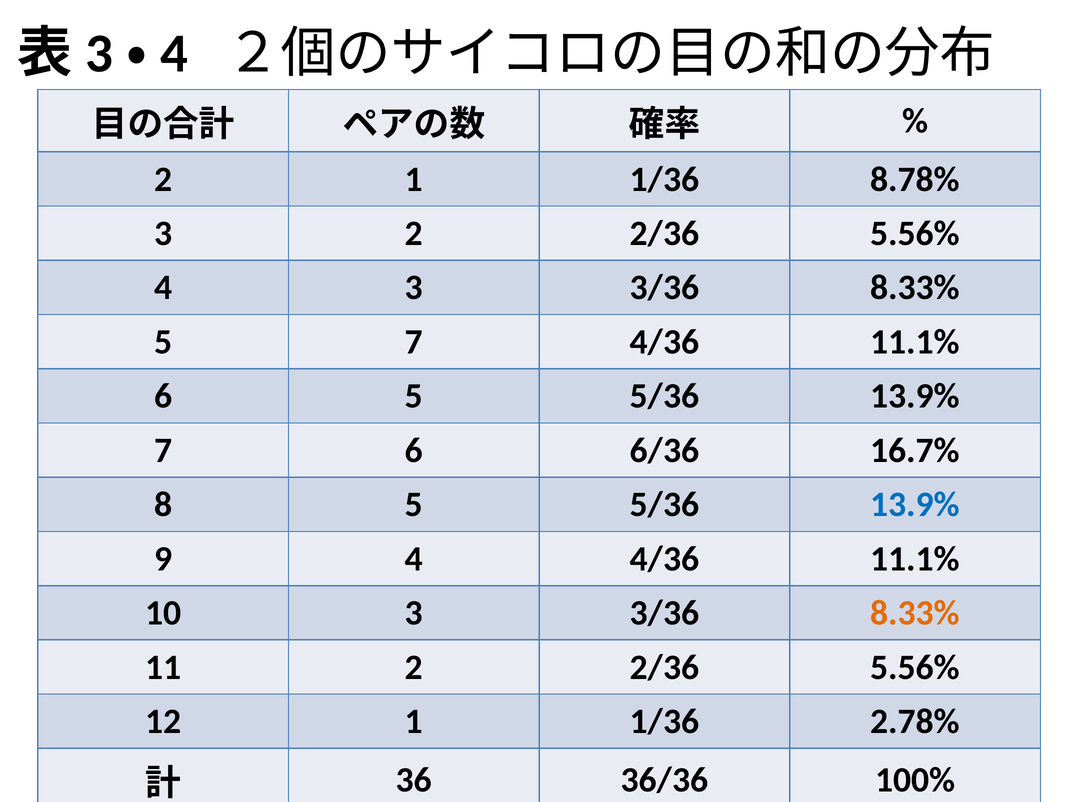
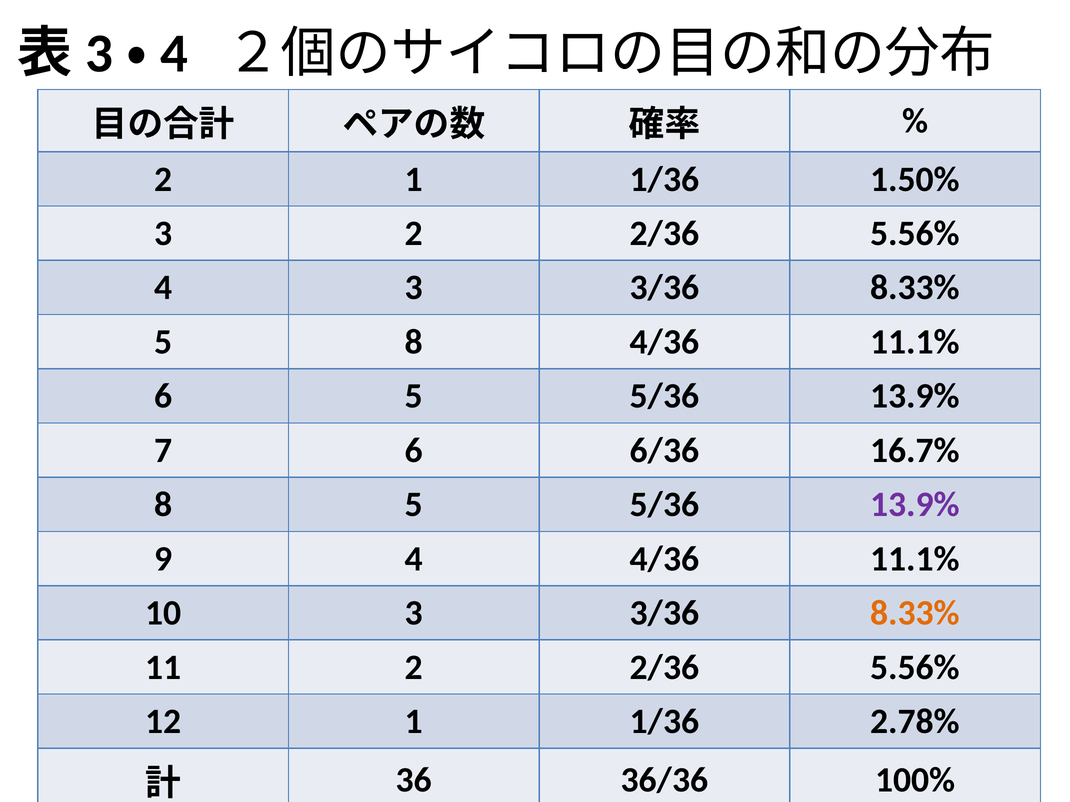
8.78%: 8.78% -> 1.50%
5 7: 7 -> 8
13.9% at (915, 505) colour: blue -> purple
